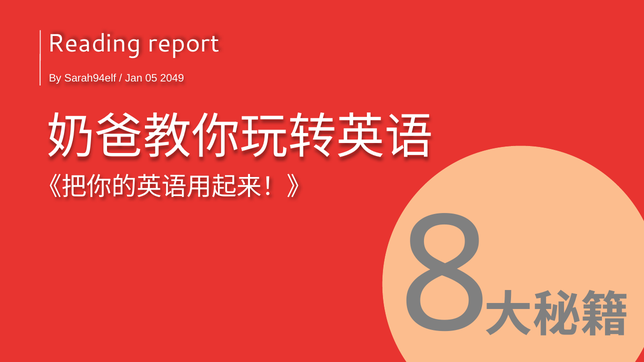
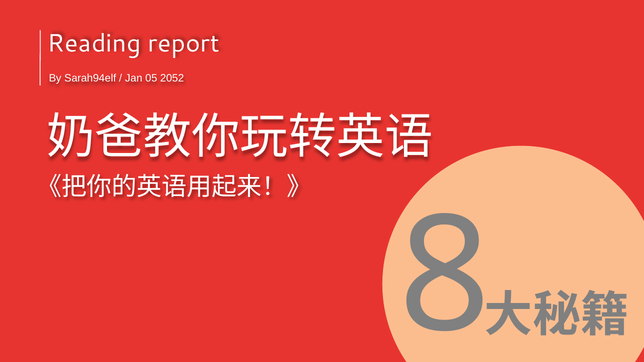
2049: 2049 -> 2052
